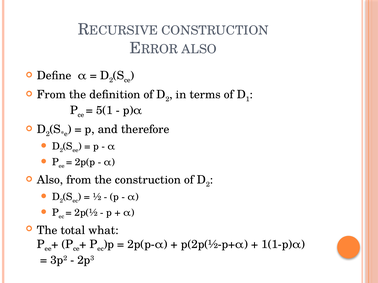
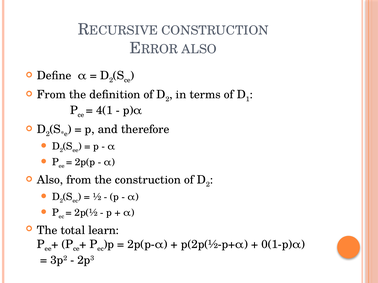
5(1: 5(1 -> 4(1
what: what -> learn
1(1-p)α: 1(1-p)α -> 0(1-p)α
